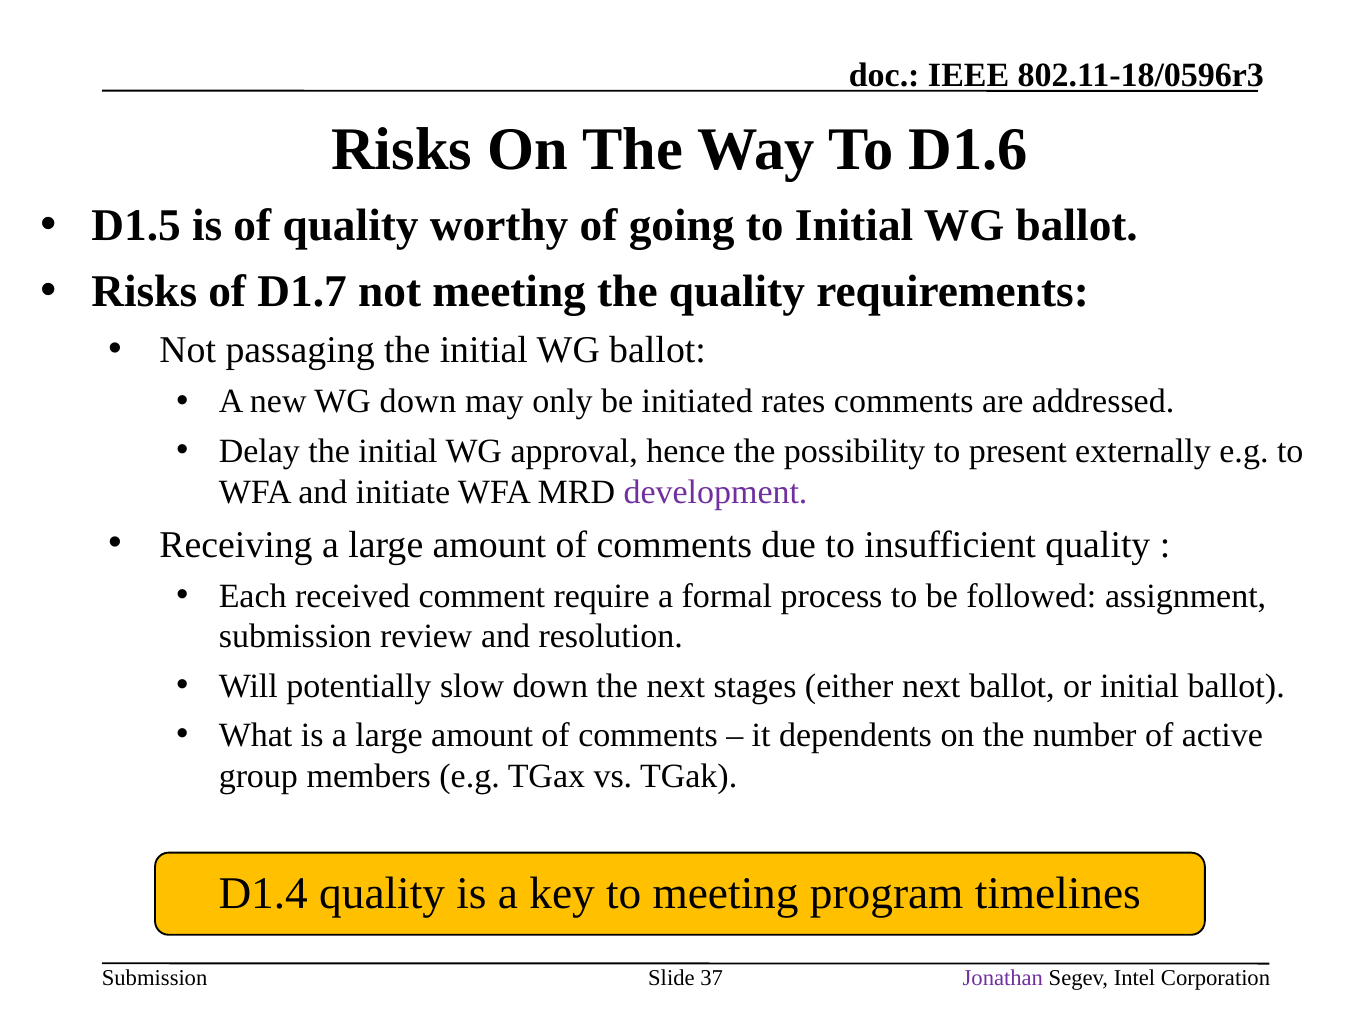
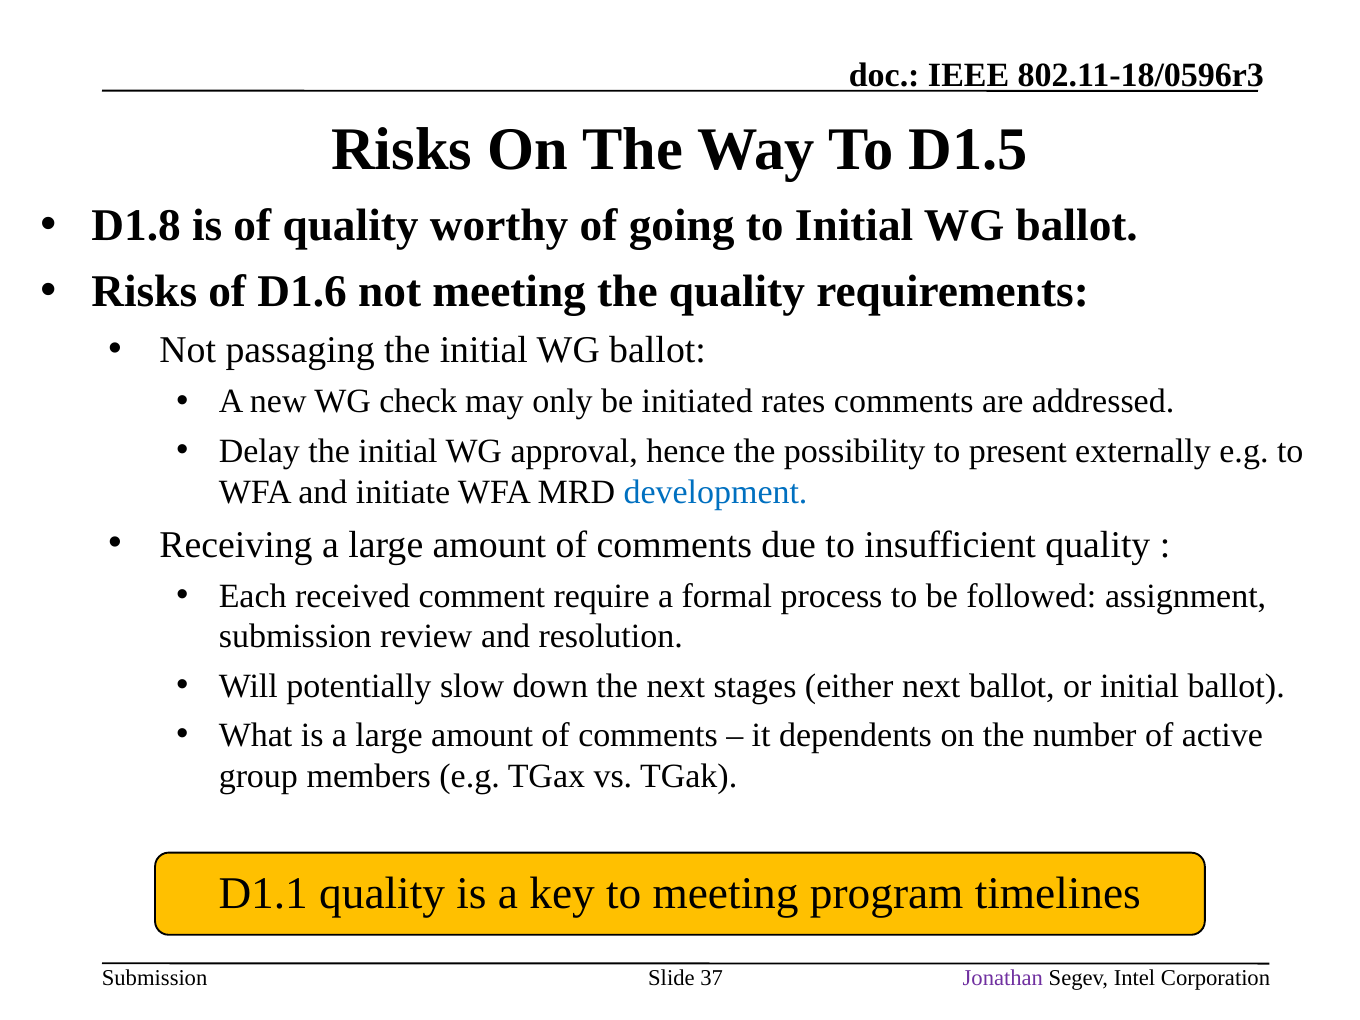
D1.6: D1.6 -> D1.5
D1.5: D1.5 -> D1.8
D1.7: D1.7 -> D1.6
WG down: down -> check
development colour: purple -> blue
D1.4: D1.4 -> D1.1
